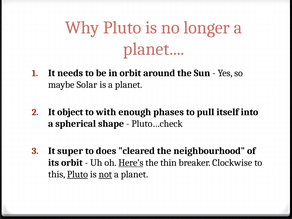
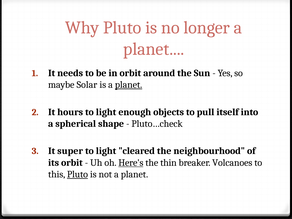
planet at (129, 85) underline: none -> present
object: object -> hours
with at (106, 112): with -> light
phases: phases -> objects
does at (106, 151): does -> light
Clockwise: Clockwise -> Volcanoes
not underline: present -> none
